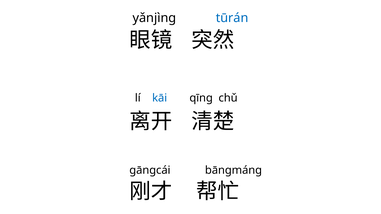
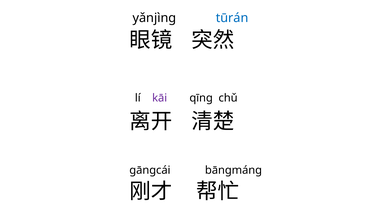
kāi colour: blue -> purple
